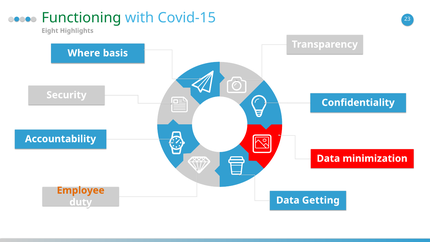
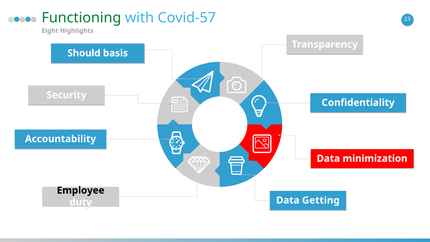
Covid-15: Covid-15 -> Covid-57
Where: Where -> Should
Employee colour: orange -> black
